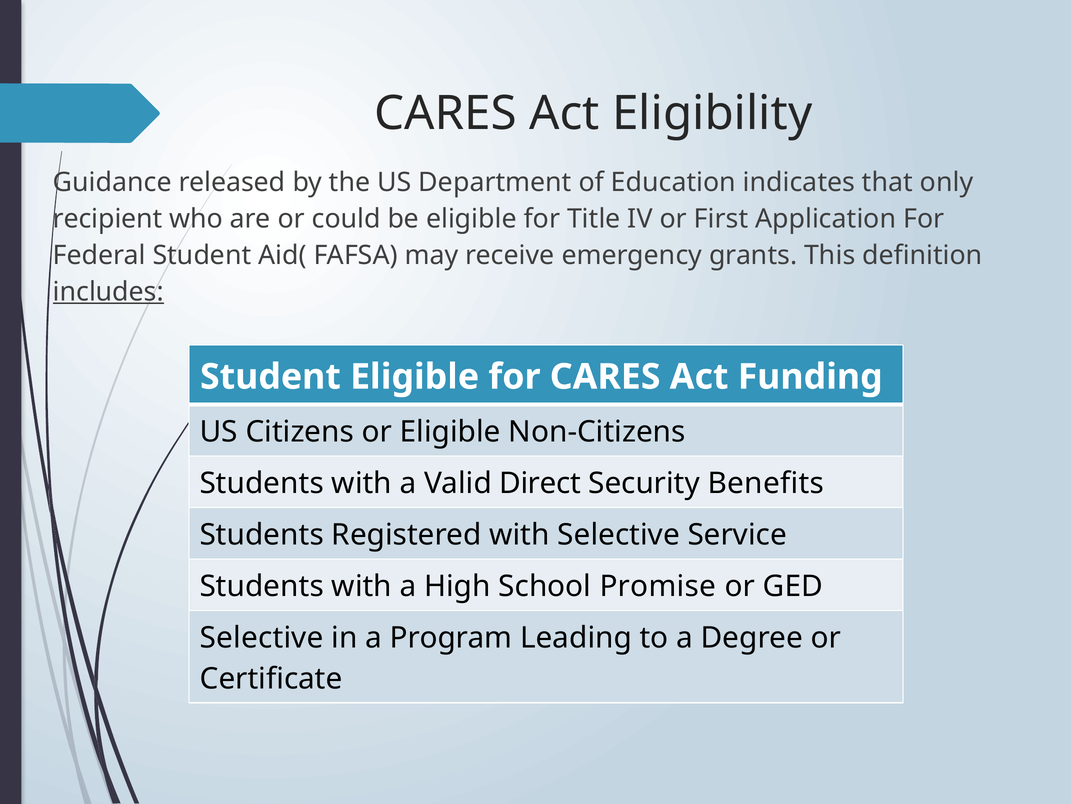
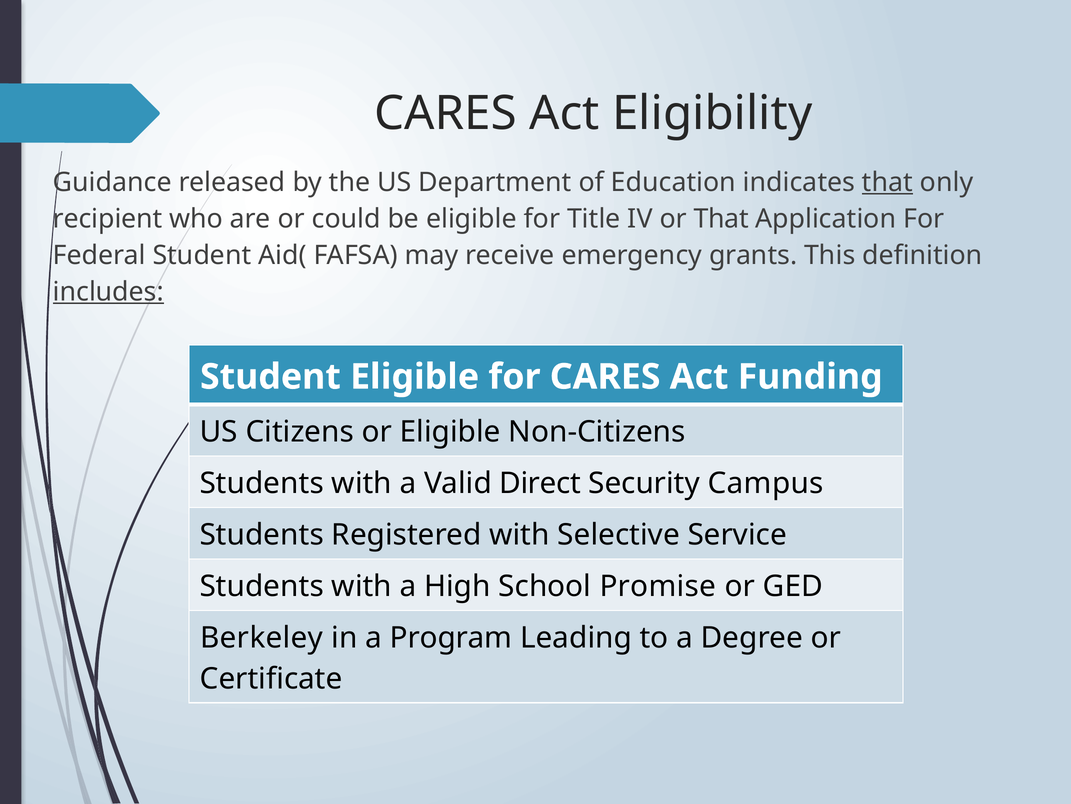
that at (887, 182) underline: none -> present
or First: First -> That
Benefits: Benefits -> Campus
Selective at (262, 637): Selective -> Berkeley
